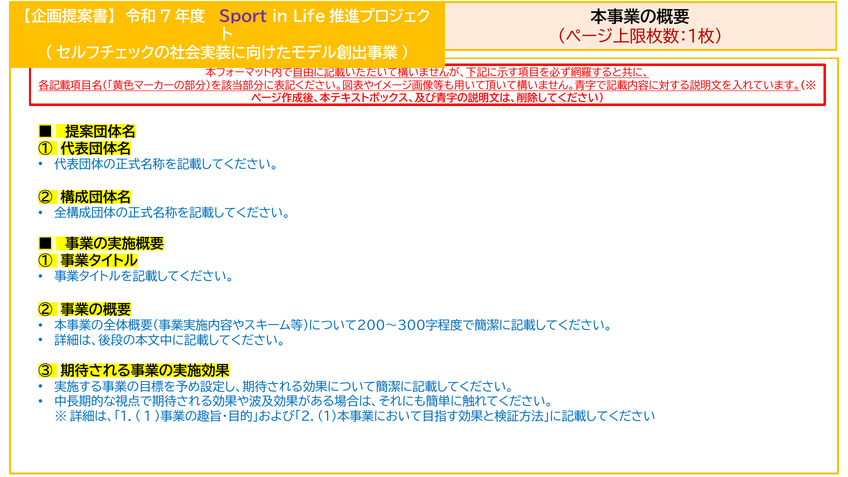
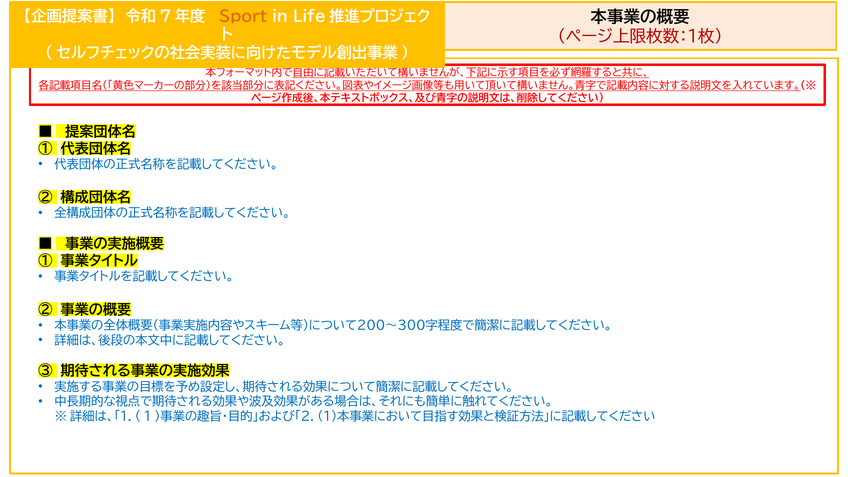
Sport colour: purple -> orange
